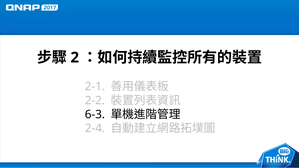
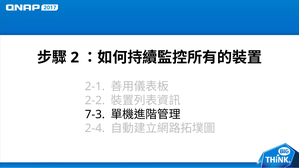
6-3: 6-3 -> 7-3
